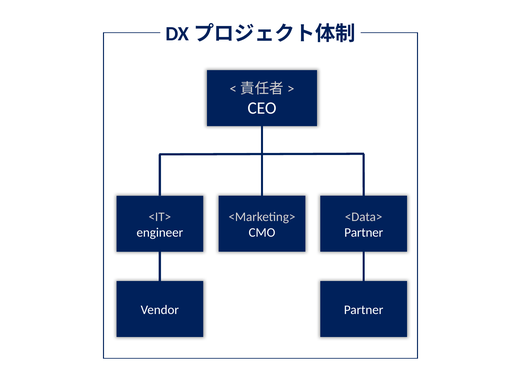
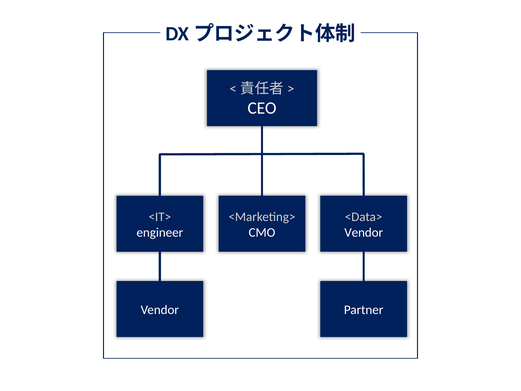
Partner at (364, 232): Partner -> Vendor
